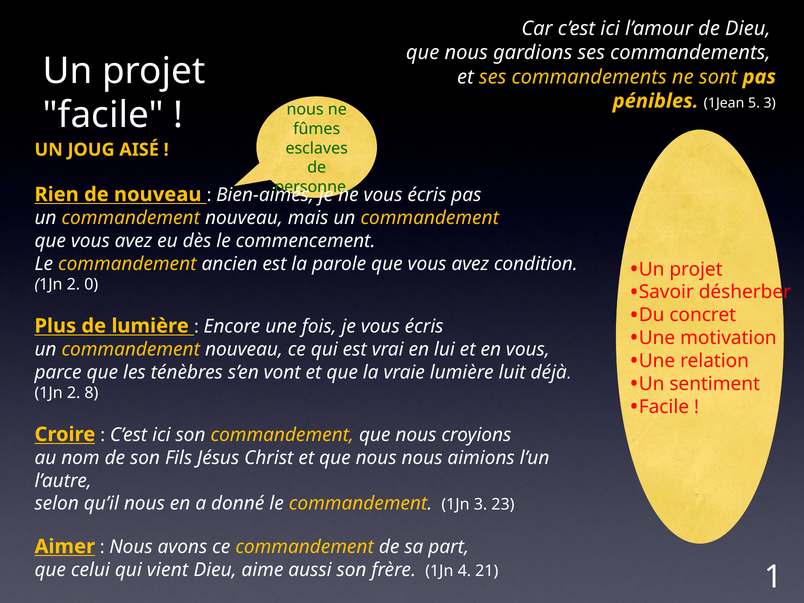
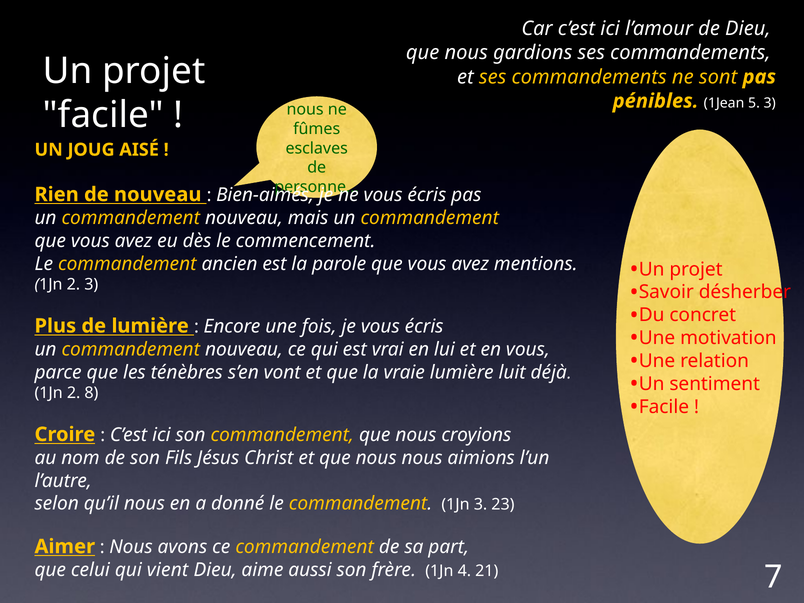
condition: condition -> mentions
2 0: 0 -> 3
21 1: 1 -> 7
